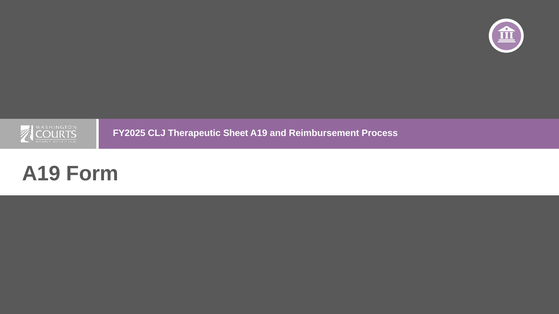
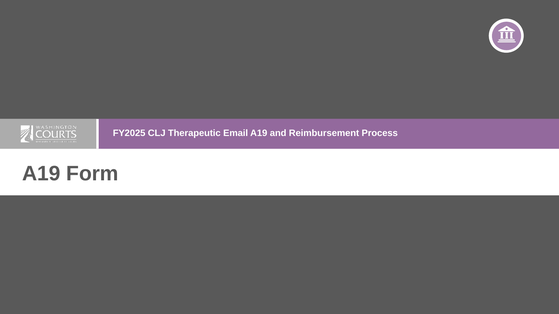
Sheet: Sheet -> Email
